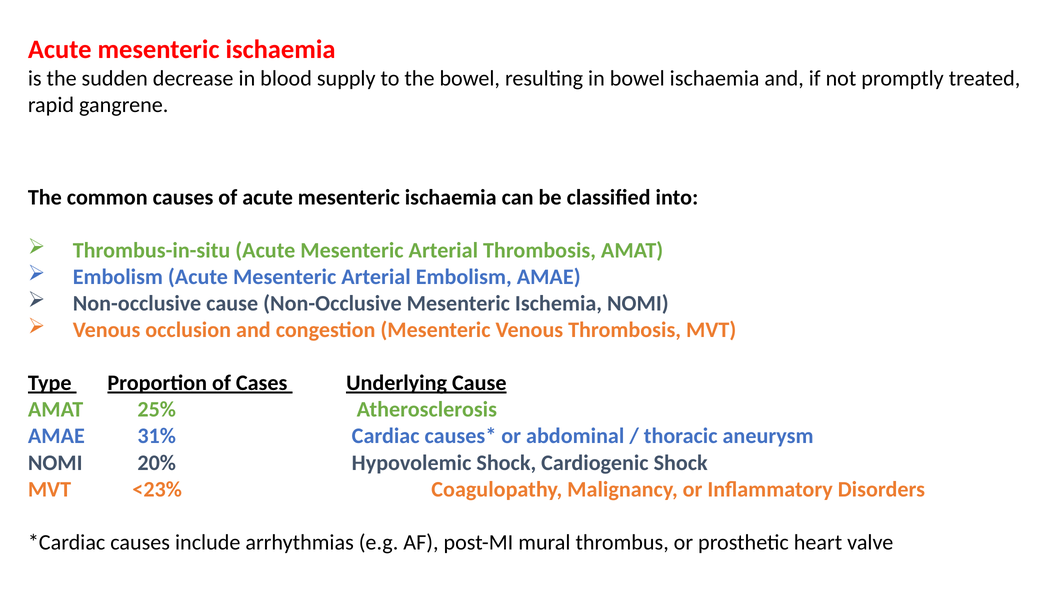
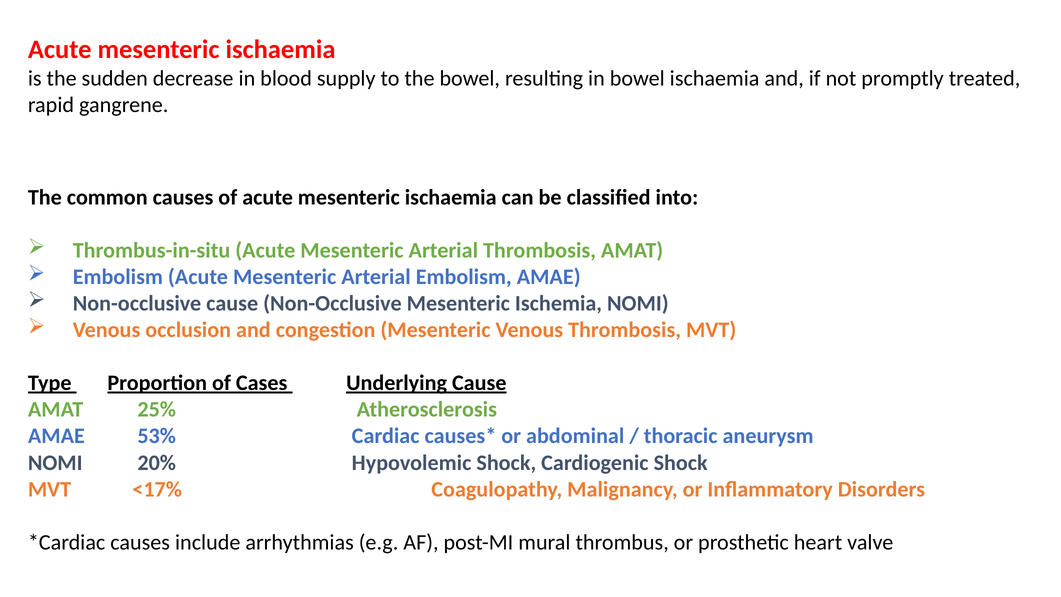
31%: 31% -> 53%
<23%: <23% -> <17%
